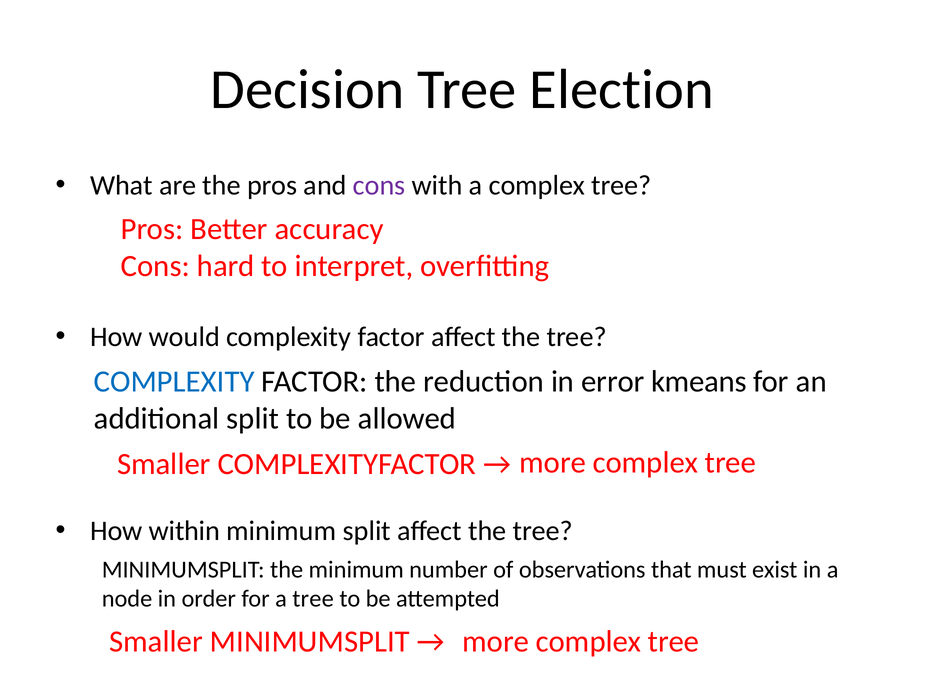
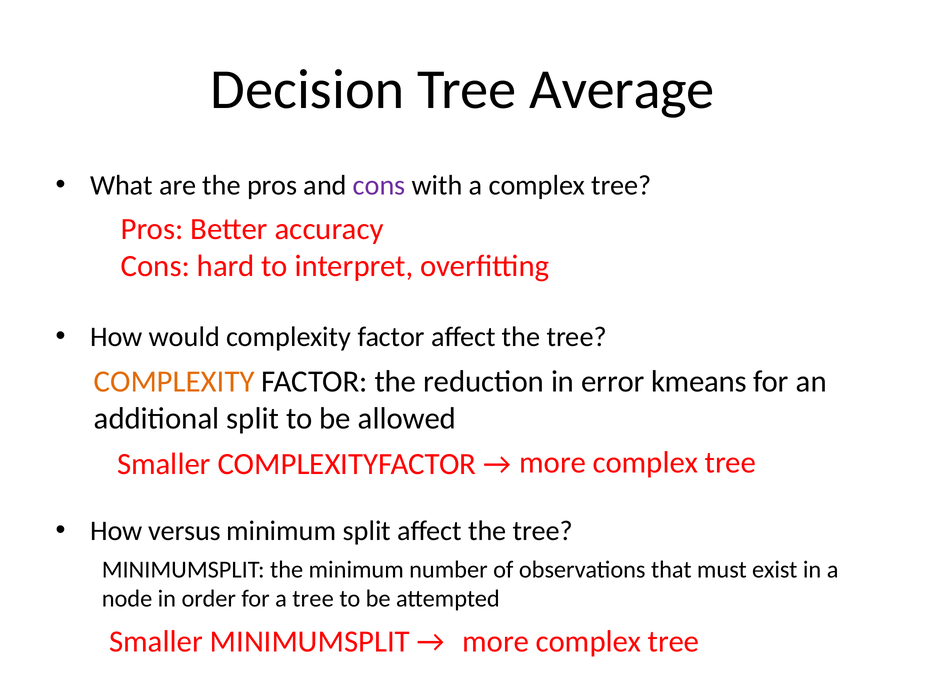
Election: Election -> Average
COMPLEXITY at (174, 381) colour: blue -> orange
within: within -> versus
